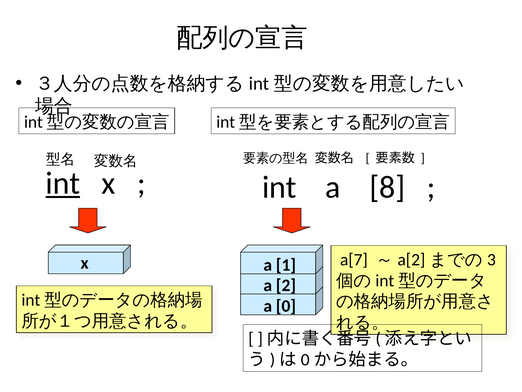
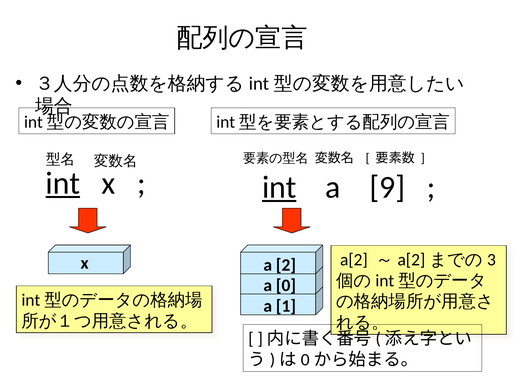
int at (279, 187) underline: none -> present
8: 8 -> 9
a[7: a[7 -> a[2
1: 1 -> 2
2: 2 -> 0
0: 0 -> 1
